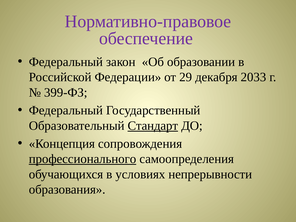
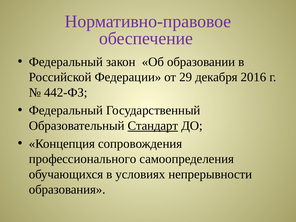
2033: 2033 -> 2016
399-ФЗ: 399-ФЗ -> 442-ФЗ
профессионального underline: present -> none
